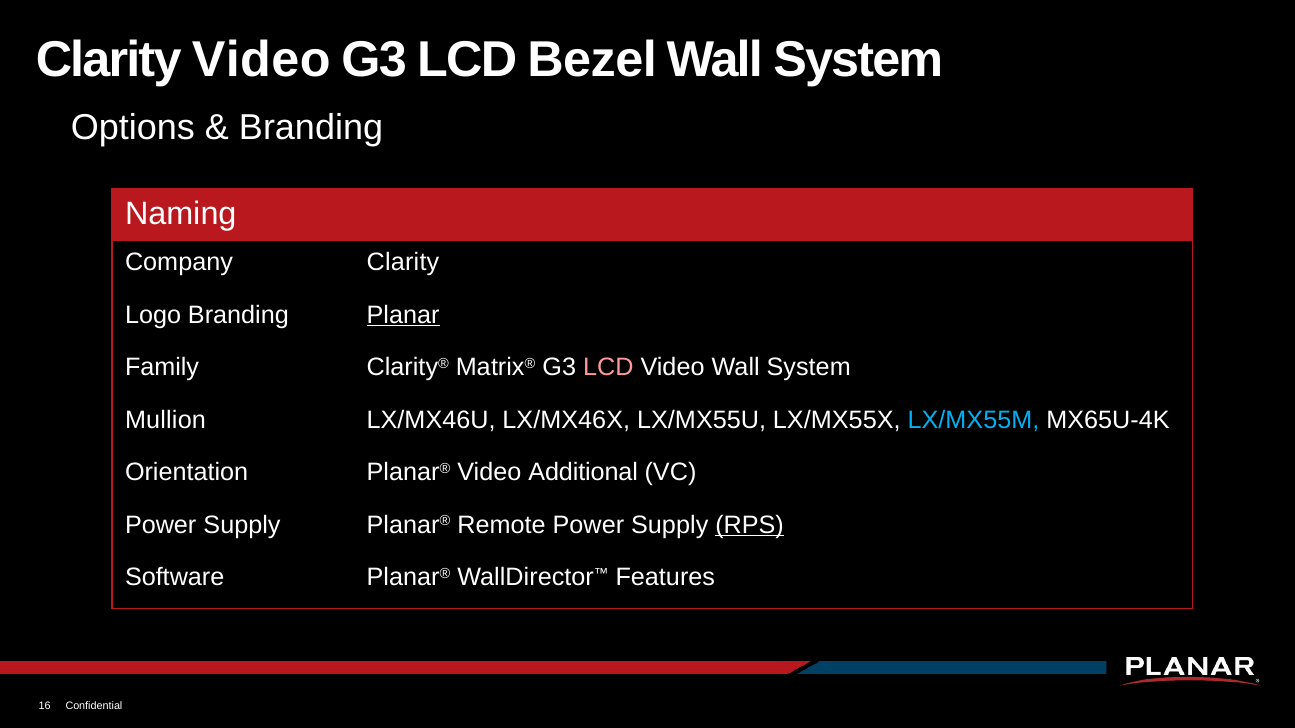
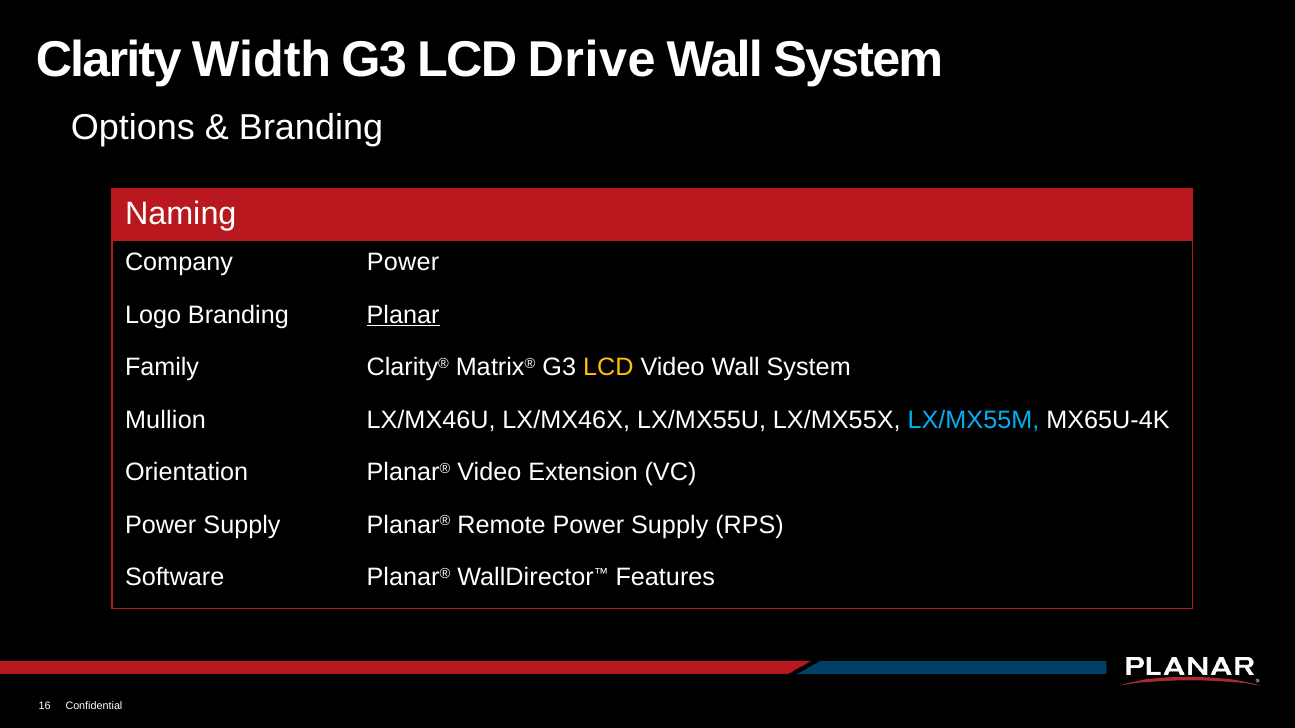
Clarity Video: Video -> Width
Bezel: Bezel -> Drive
Company Clarity: Clarity -> Power
LCD at (608, 368) colour: pink -> yellow
Additional: Additional -> Extension
RPS underline: present -> none
